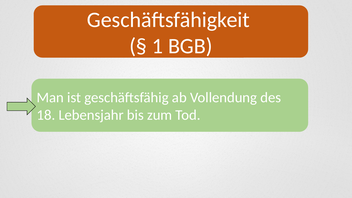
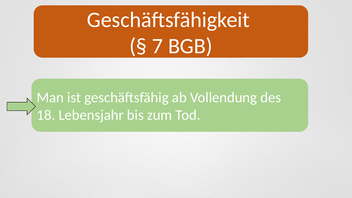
1: 1 -> 7
